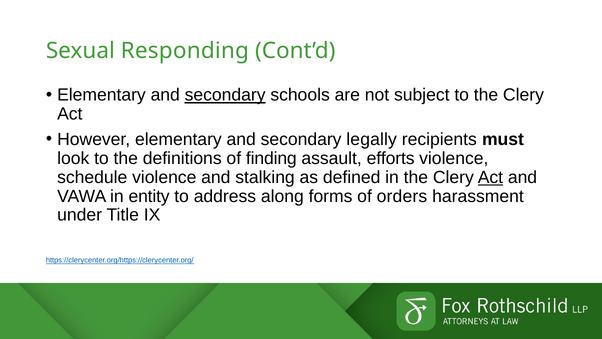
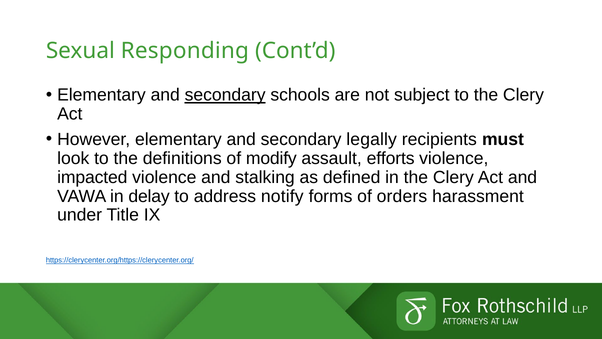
finding: finding -> modify
schedule: schedule -> impacted
Act at (490, 177) underline: present -> none
entity: entity -> delay
along: along -> notify
